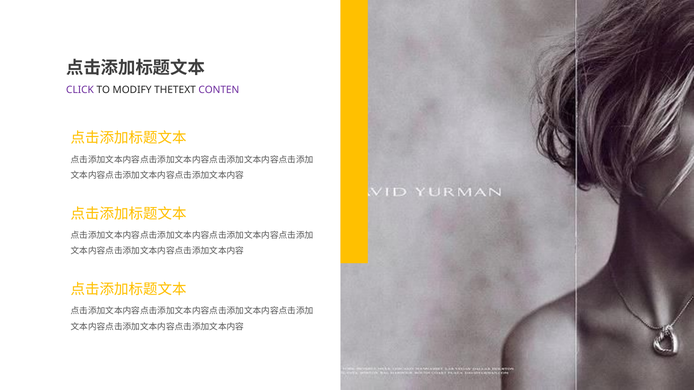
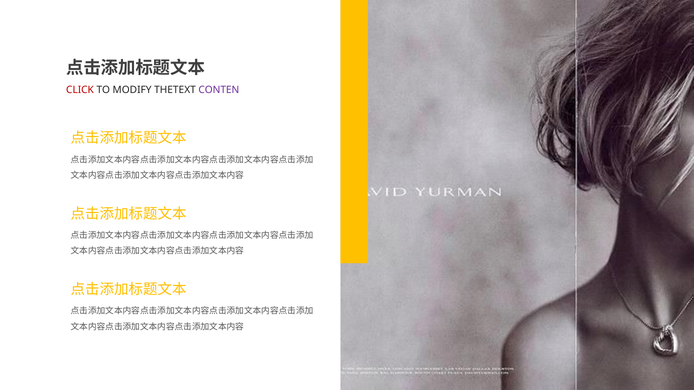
CLICK colour: purple -> red
